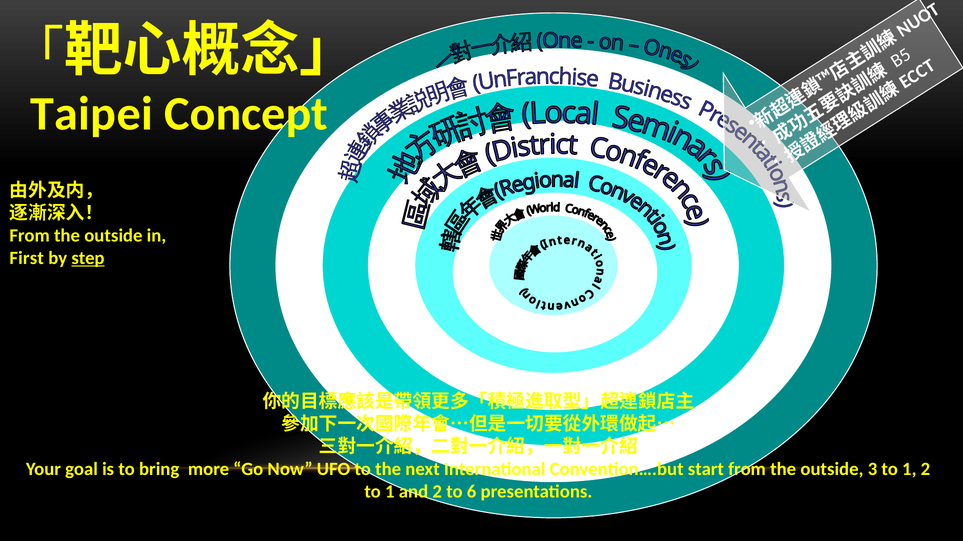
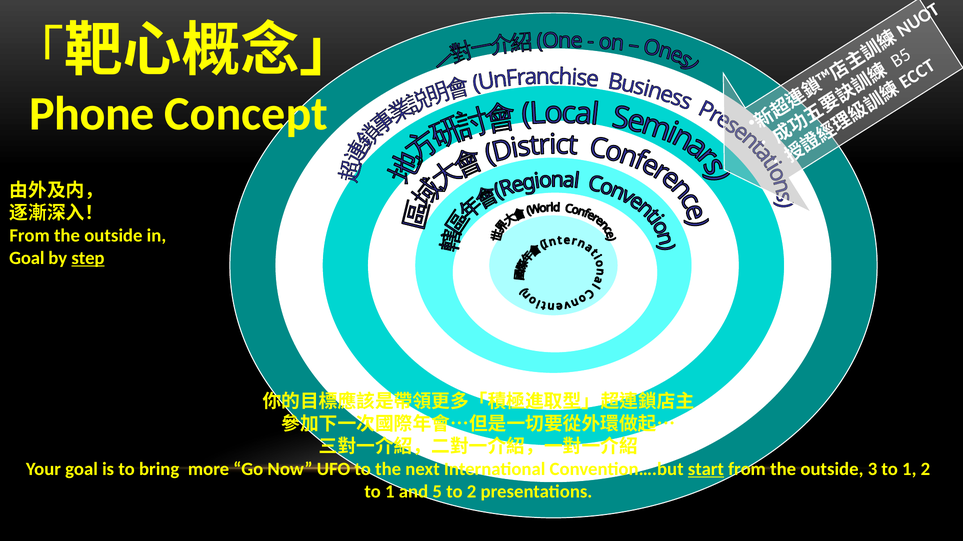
Taipei: Taipei -> Phone
First at (27, 258): First -> Goal
start underline: none -> present
and 2: 2 -> 5
to 6: 6 -> 2
